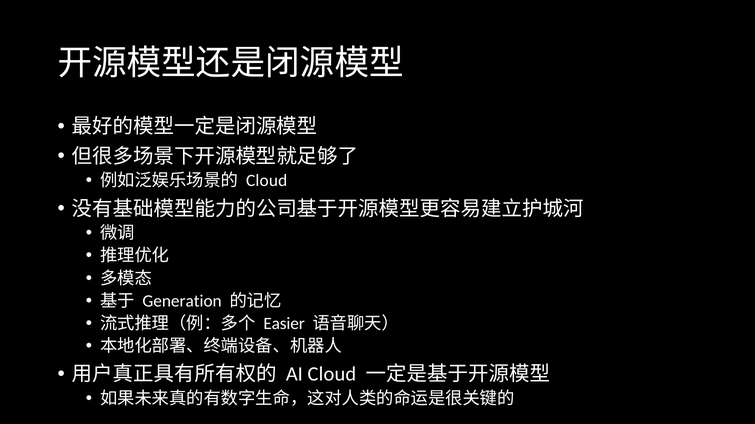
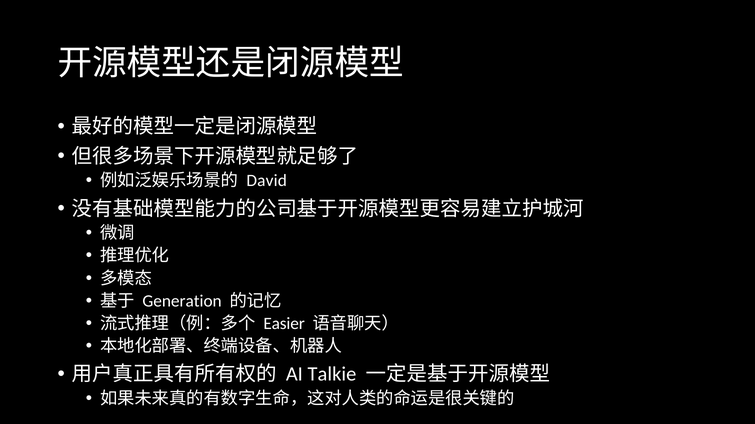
Cloud at (267, 181): Cloud -> David
AI Cloud: Cloud -> Talkie
